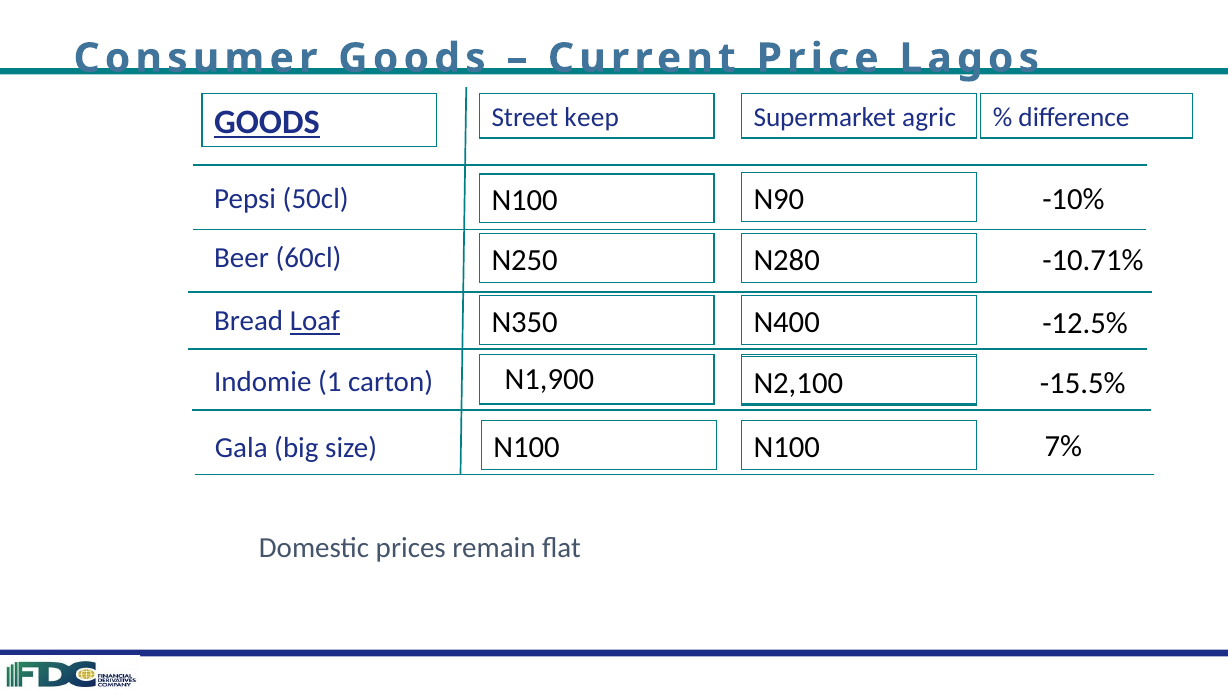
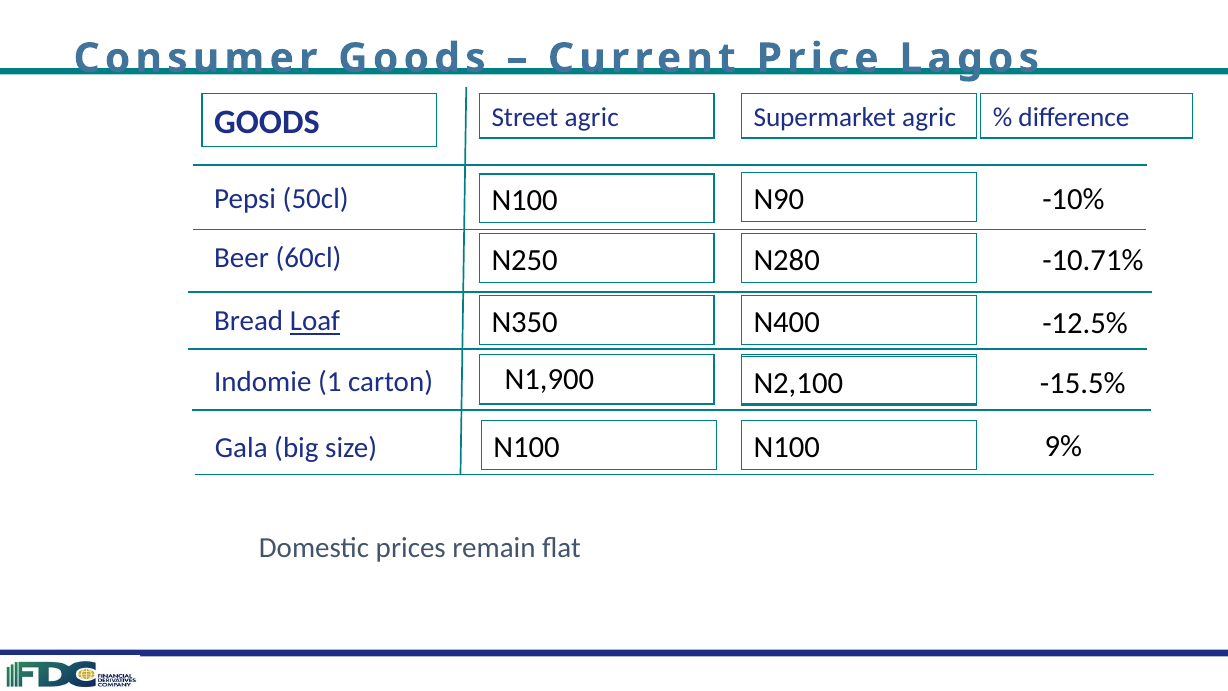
Street keep: keep -> agric
GOODS at (267, 122) underline: present -> none
7%: 7% -> 9%
